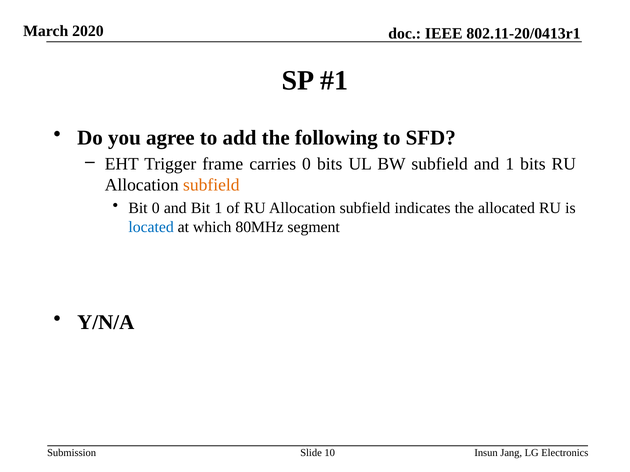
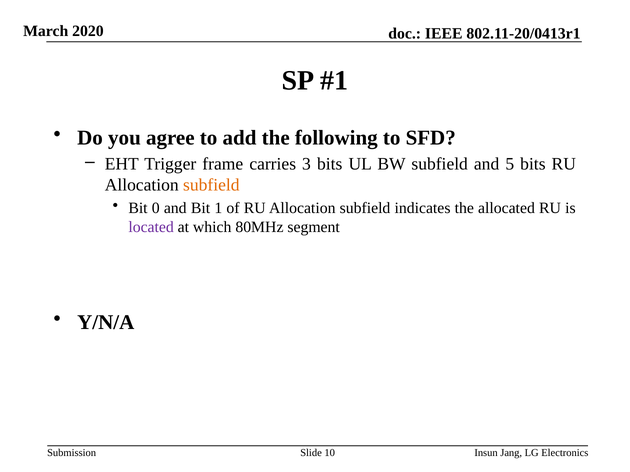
carries 0: 0 -> 3
and 1: 1 -> 5
located colour: blue -> purple
